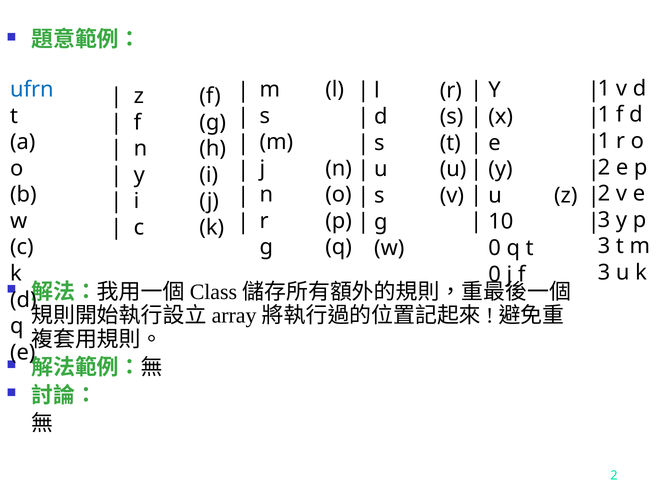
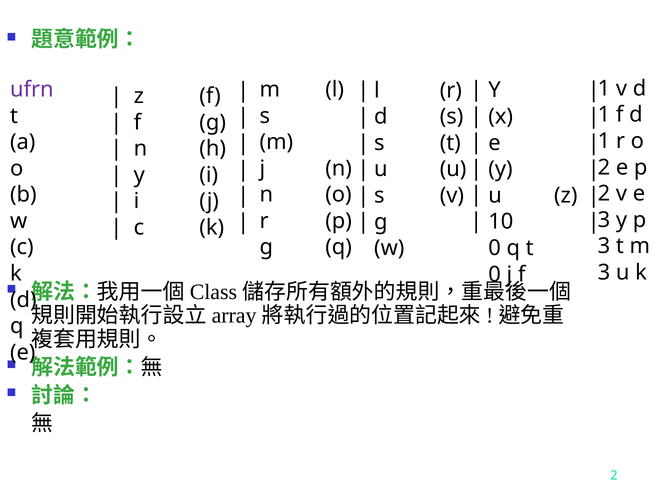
ufrn colour: blue -> purple
